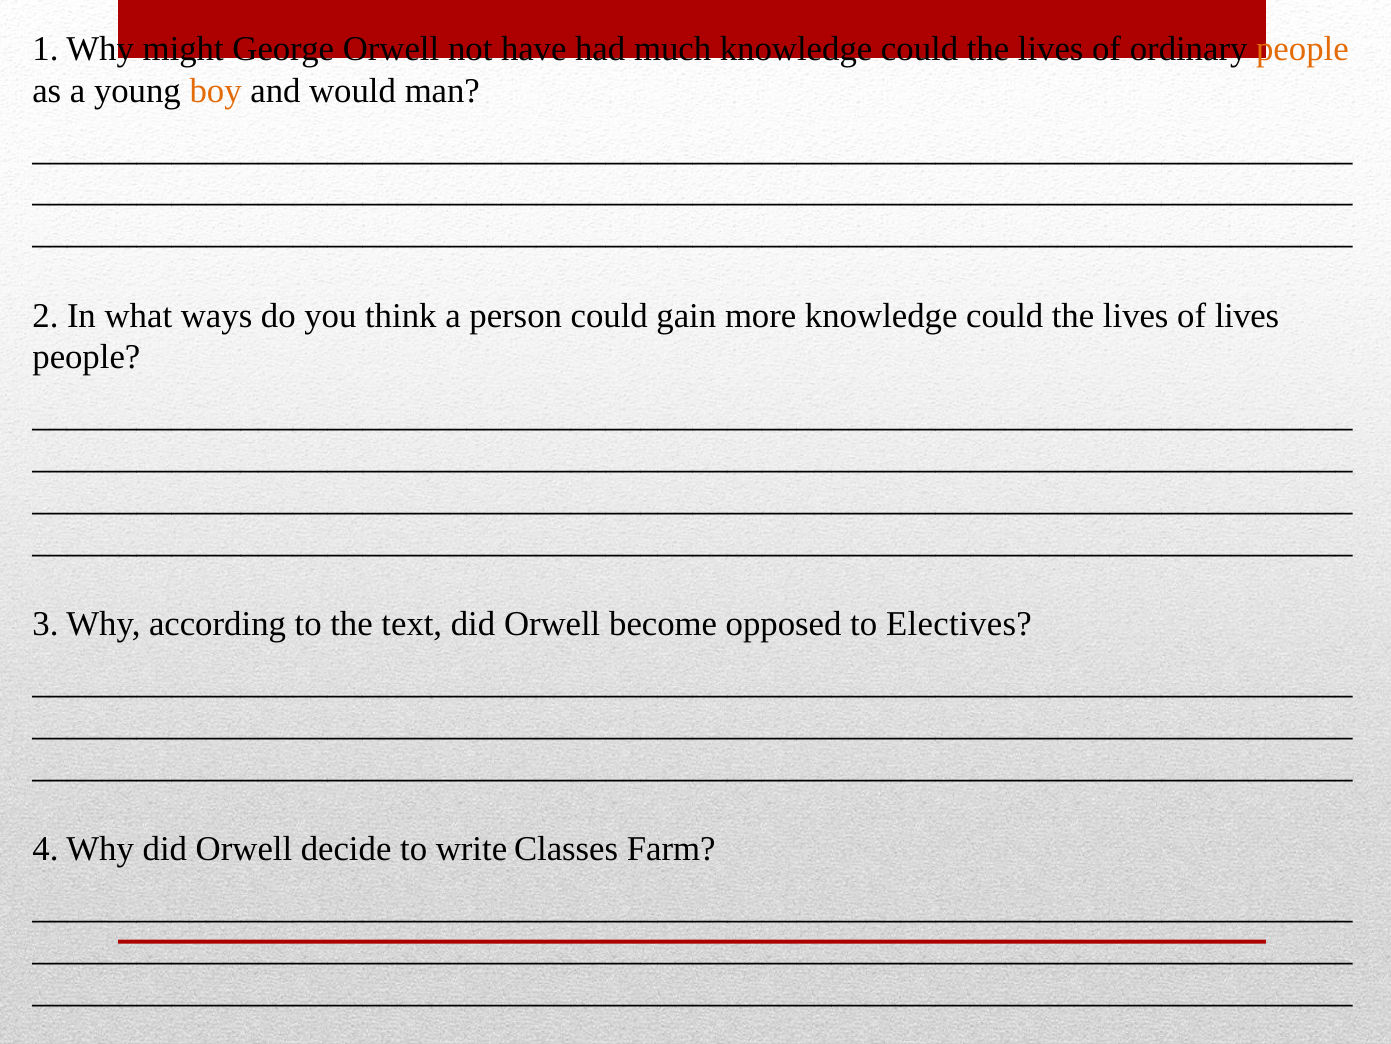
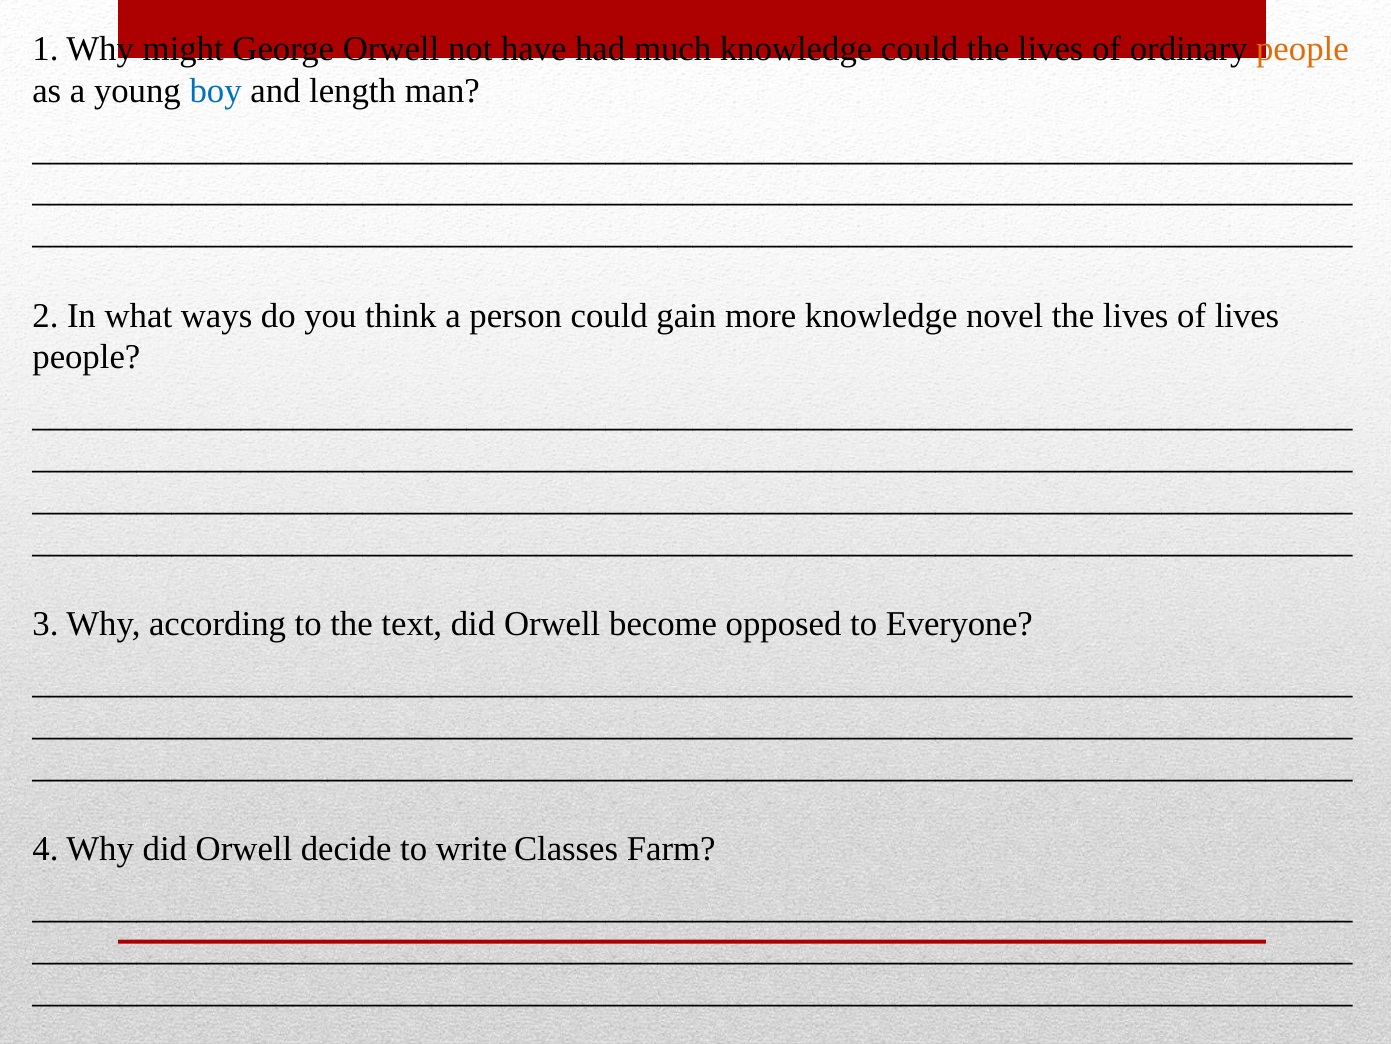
boy colour: orange -> blue
would: would -> length
more knowledge could: could -> novel
Electives: Electives -> Everyone
